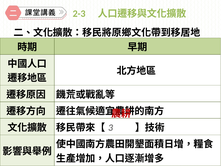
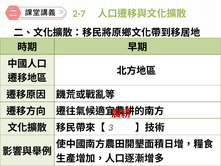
2-3: 2-3 -> 2-7
